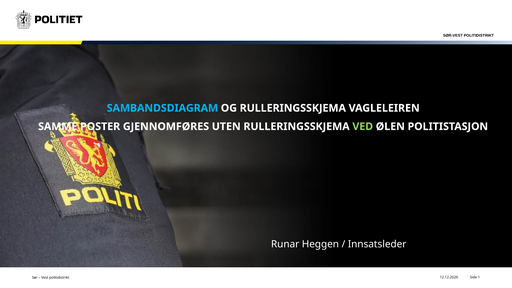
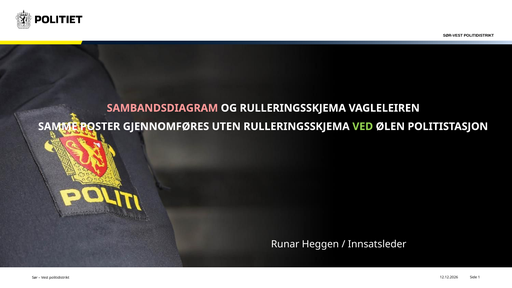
SAMBANDSDIAGRAM colour: light blue -> pink
